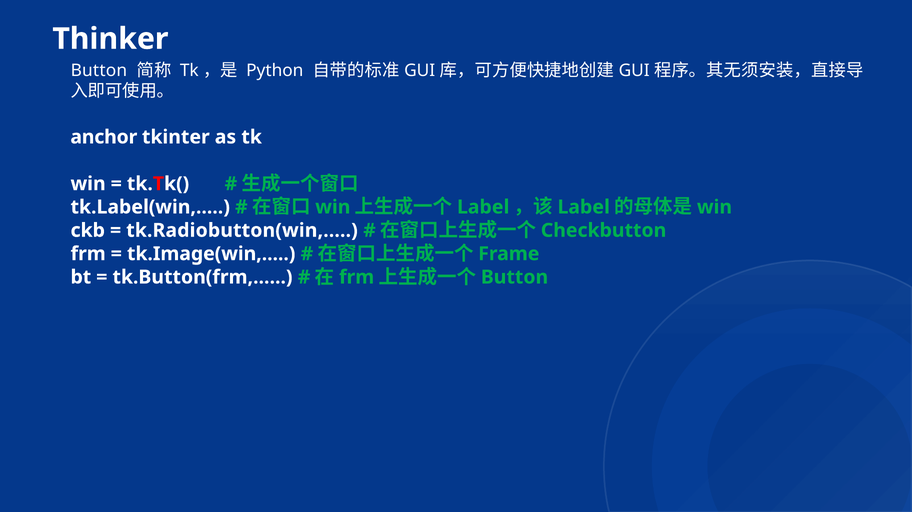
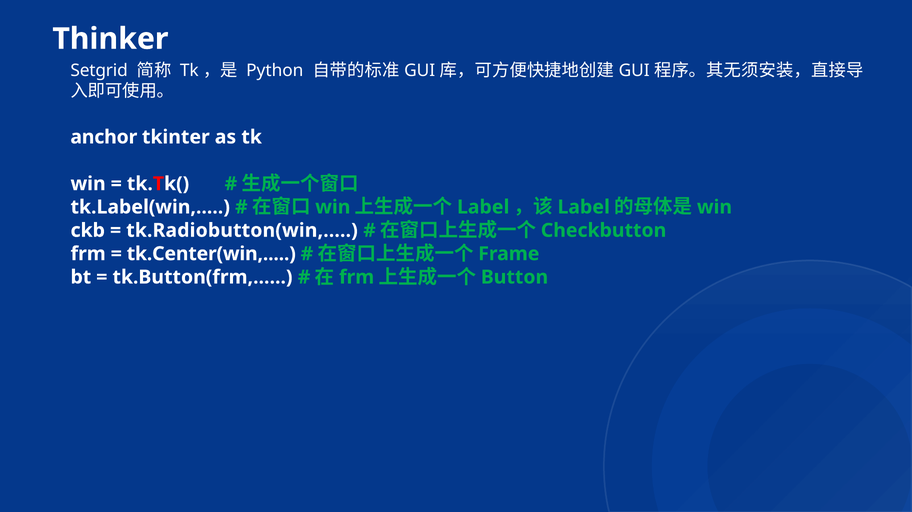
Button at (99, 70): Button -> Setgrid
tk.Image(win: tk.Image(win -> tk.Center(win
